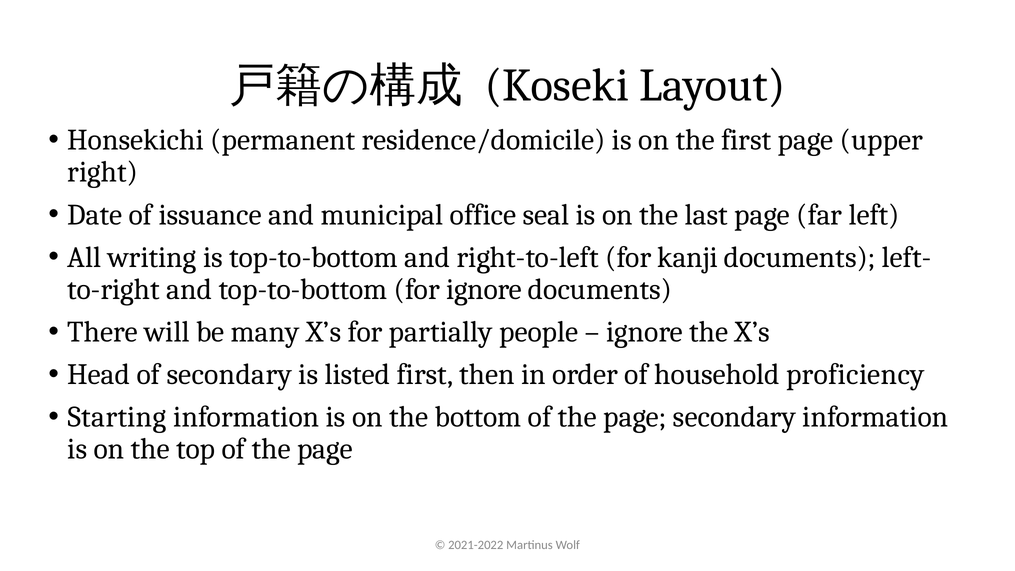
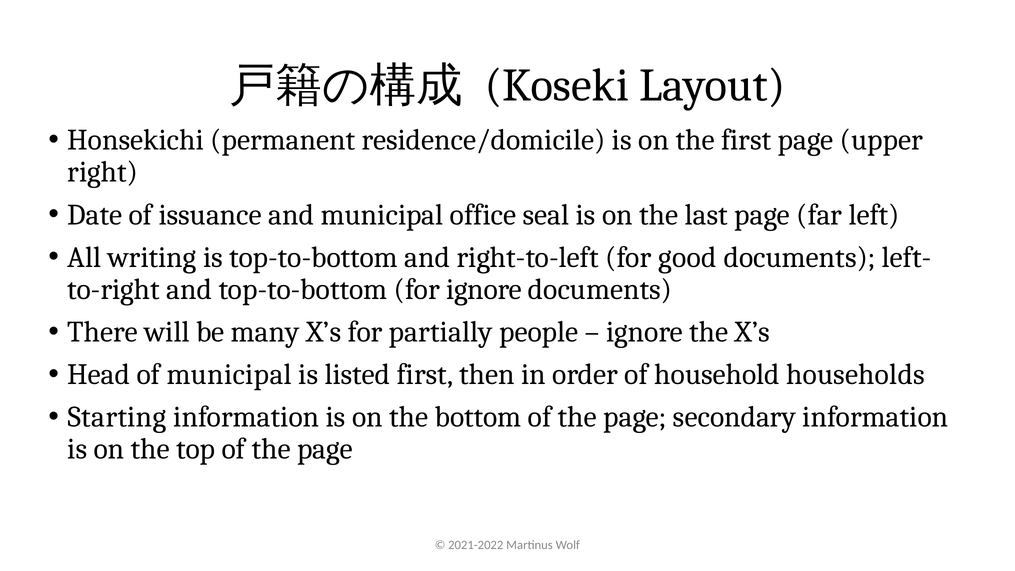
kanji: kanji -> good
of secondary: secondary -> municipal
proficiency: proficiency -> households
